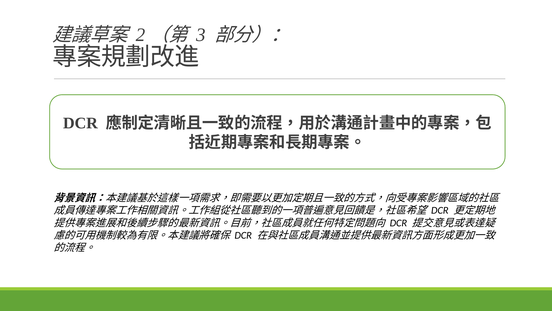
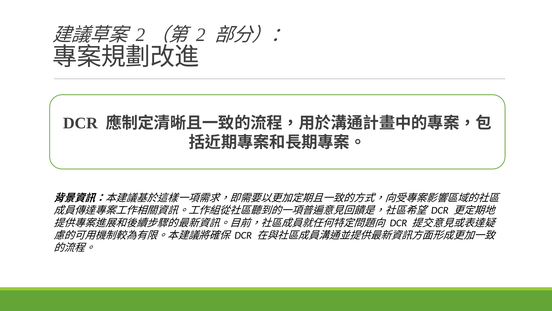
3 at (201, 35): 3 -> 2
